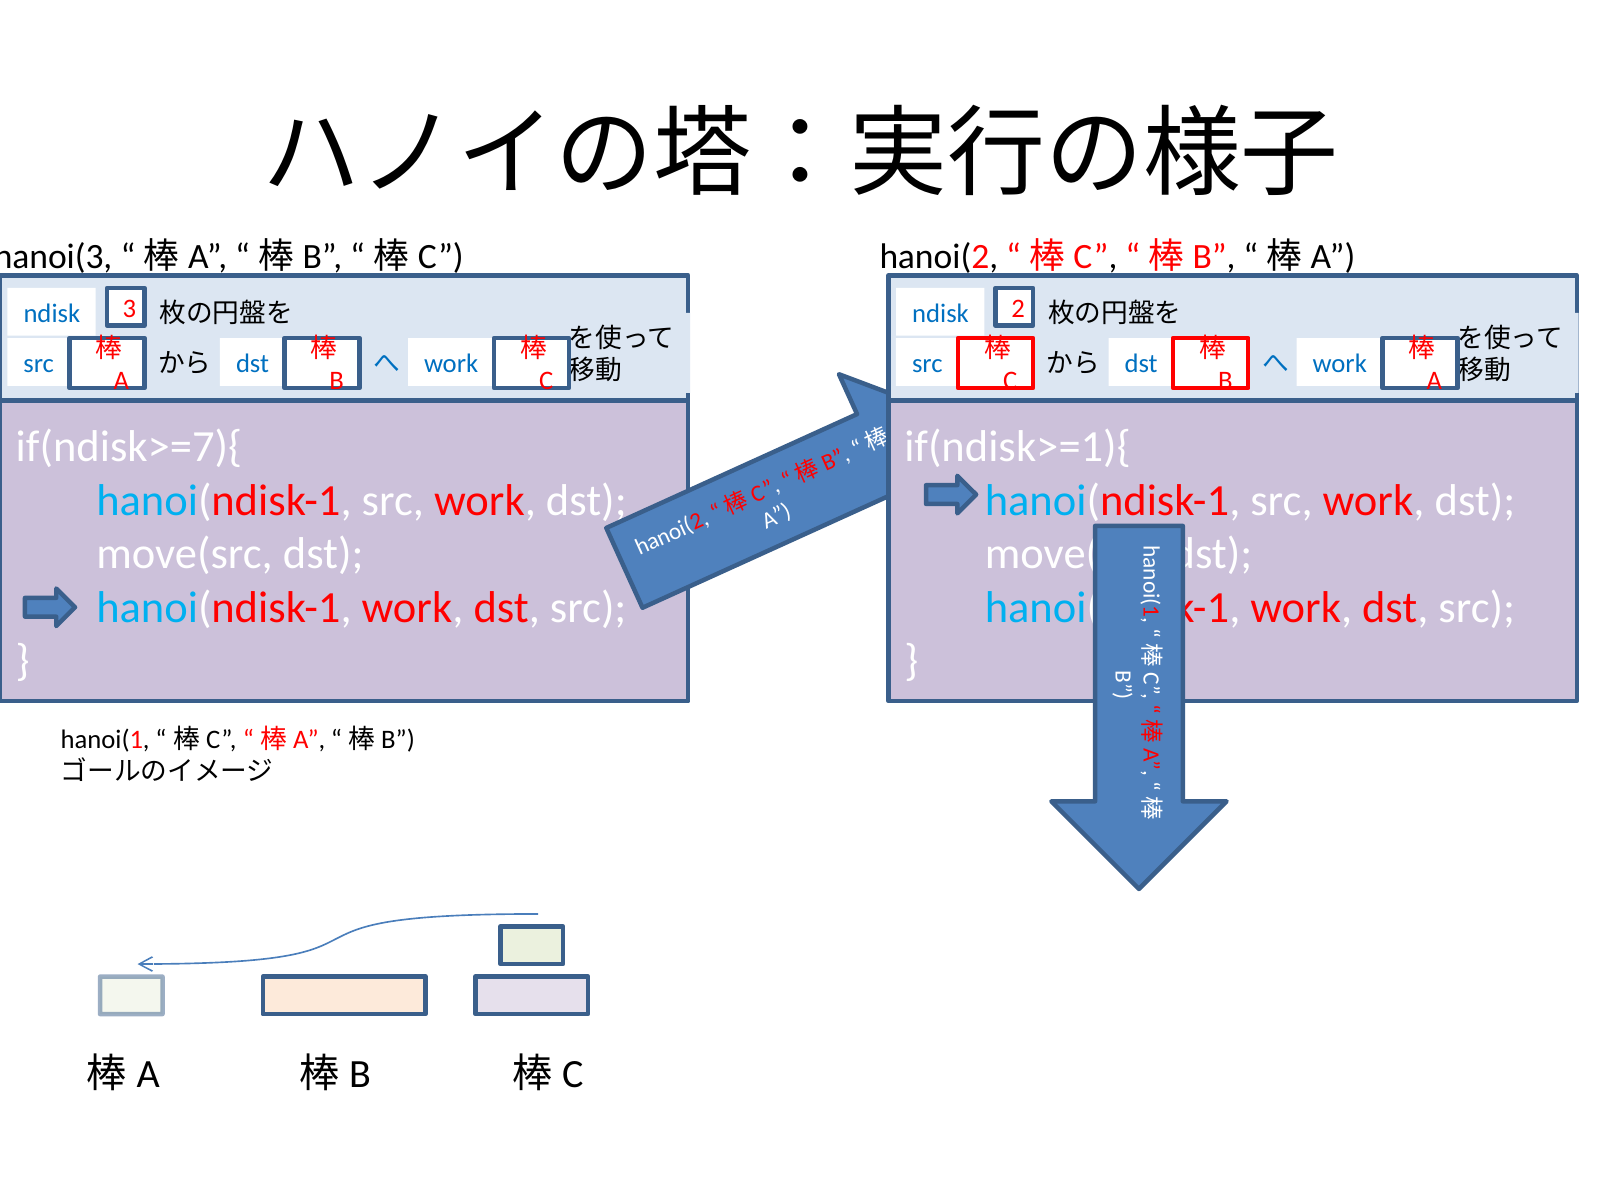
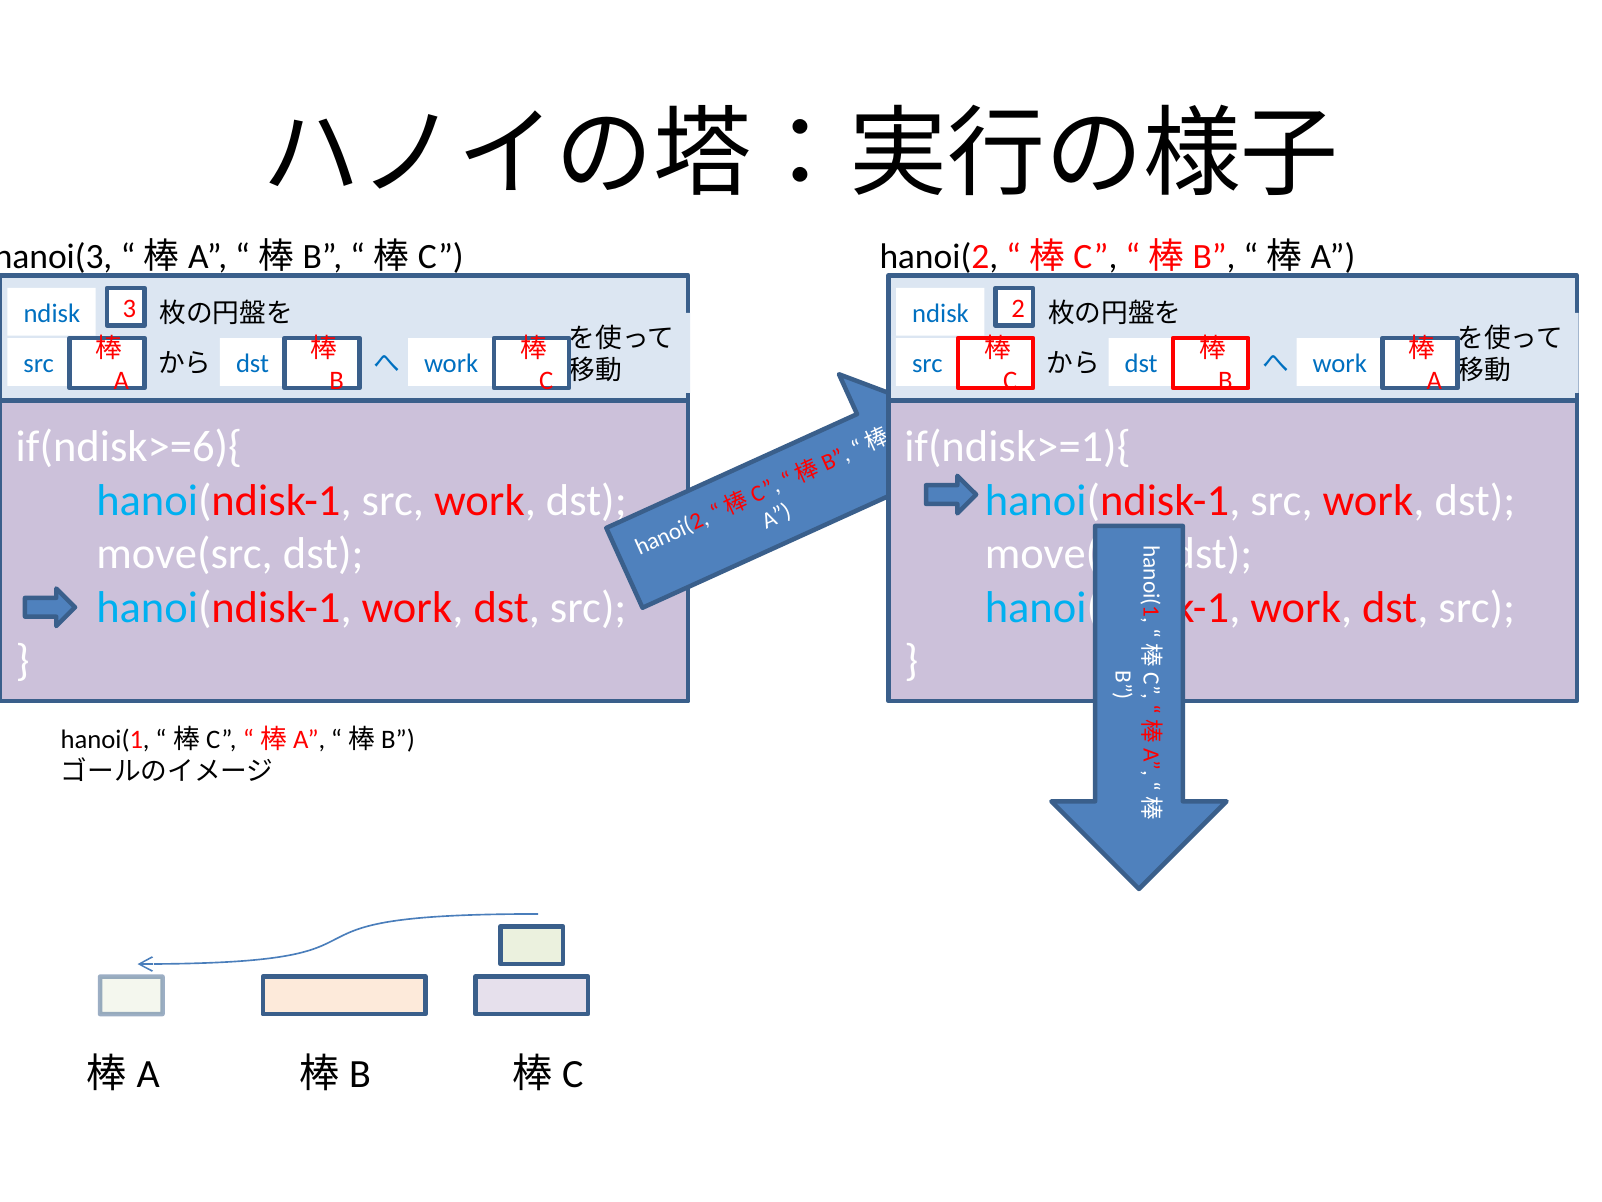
if(ndisk>=7){: if(ndisk>=7){ -> if(ndisk>=6){
